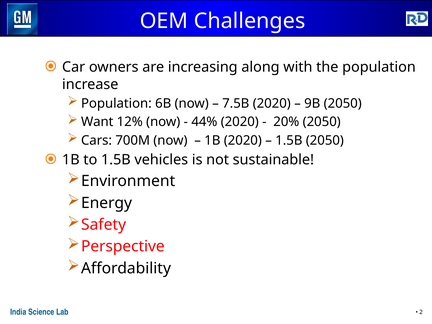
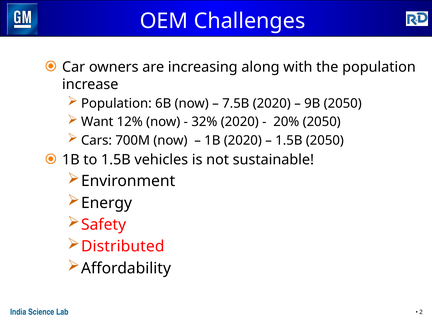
44%: 44% -> 32%
Perspective: Perspective -> Distributed
